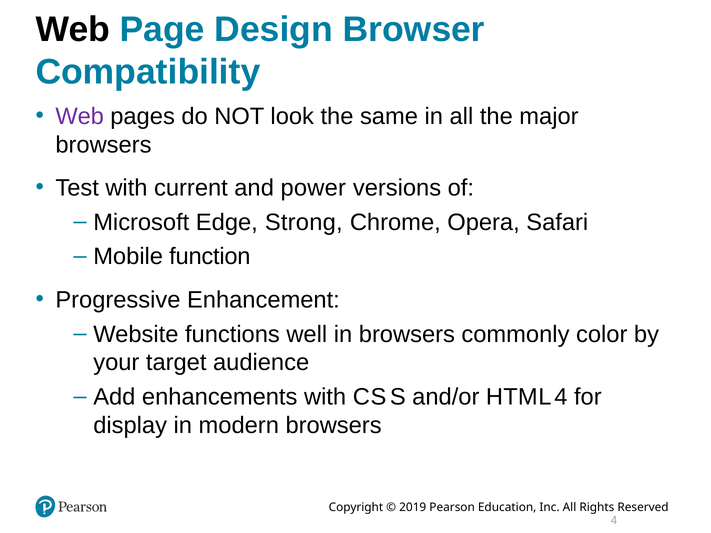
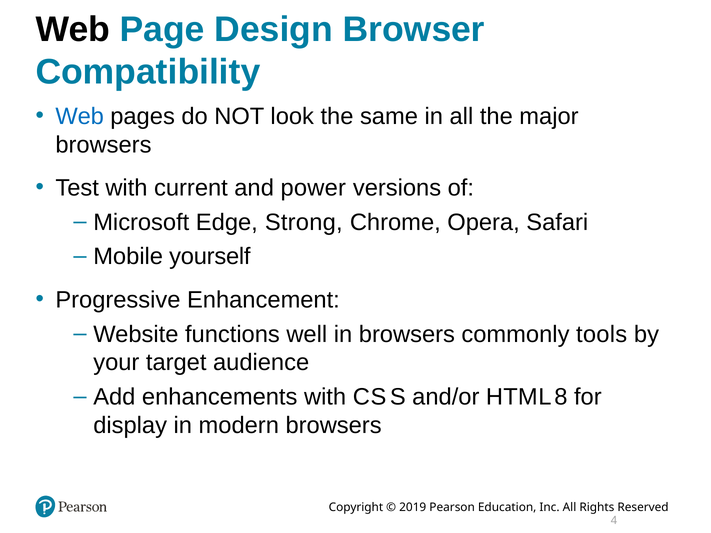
Web at (80, 116) colour: purple -> blue
function: function -> yourself
color: color -> tools
L 4: 4 -> 8
